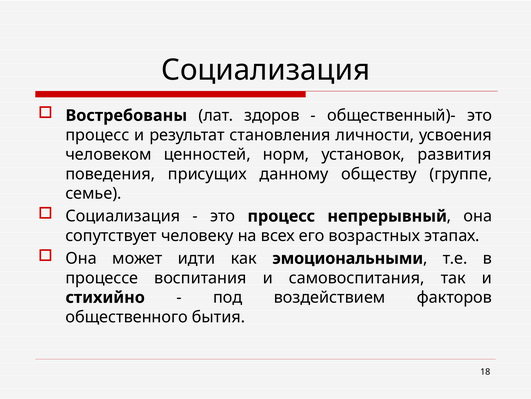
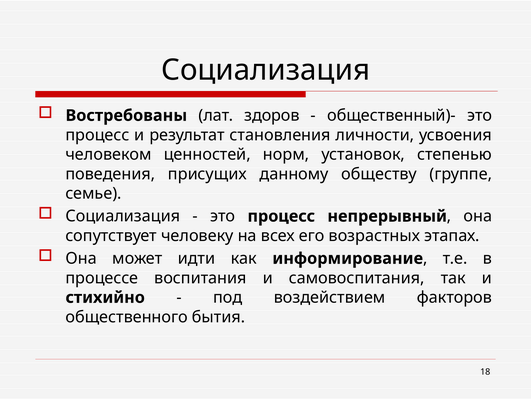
развития: развития -> степенью
эмоциональными: эмоциональными -> информирование
